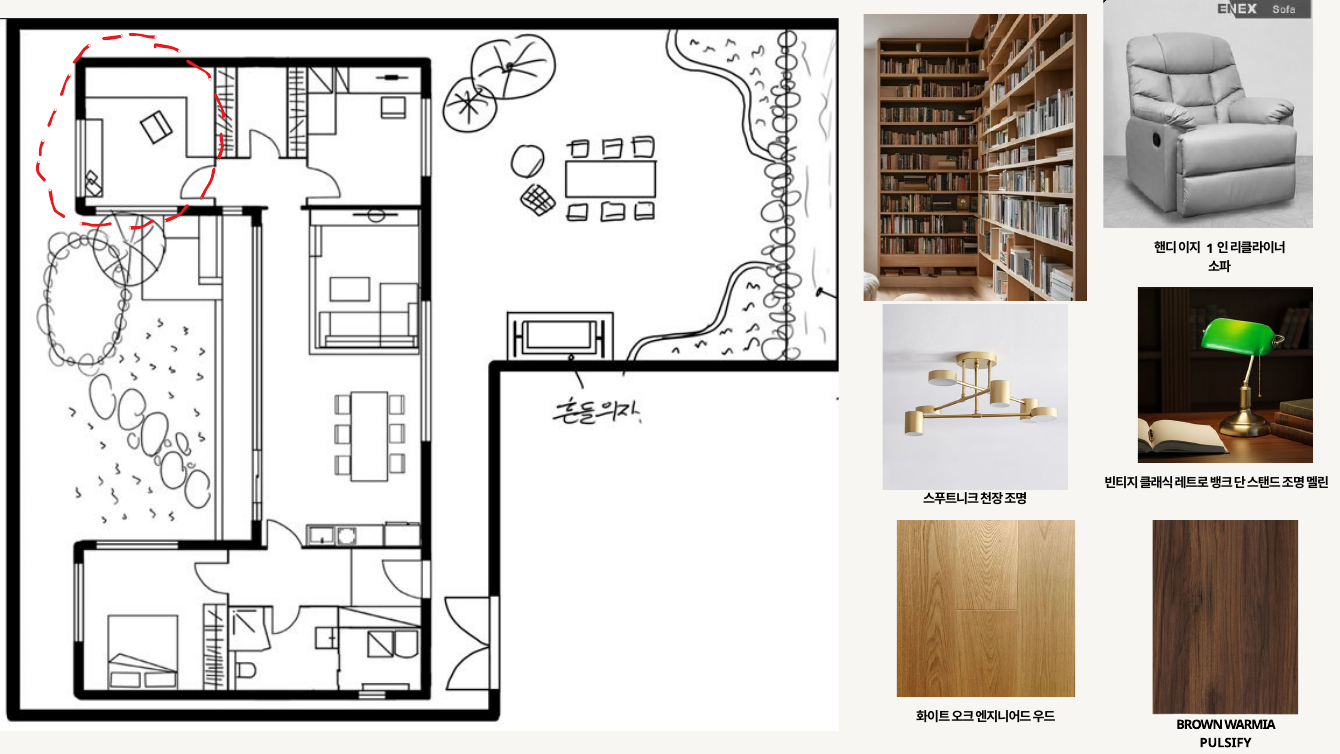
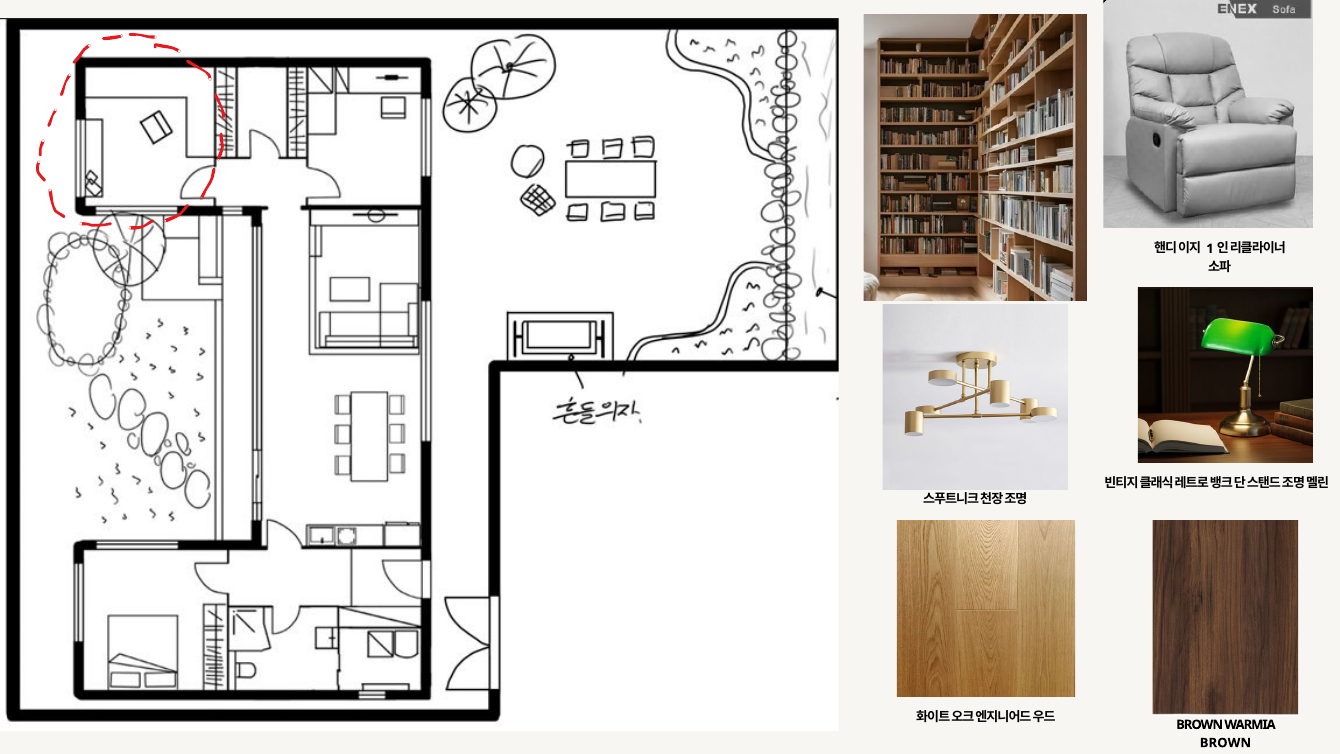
PULSIFY at (1226, 743): PULSIFY -> BROWN
